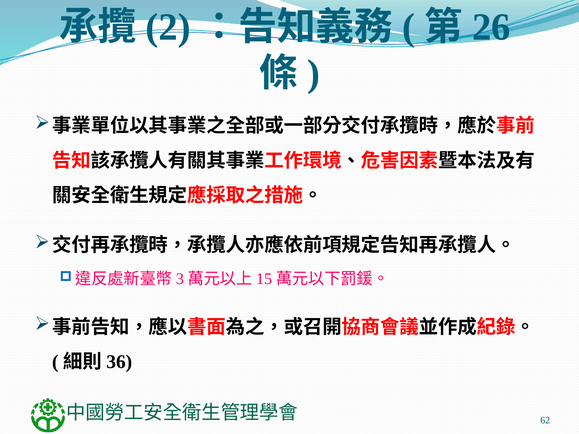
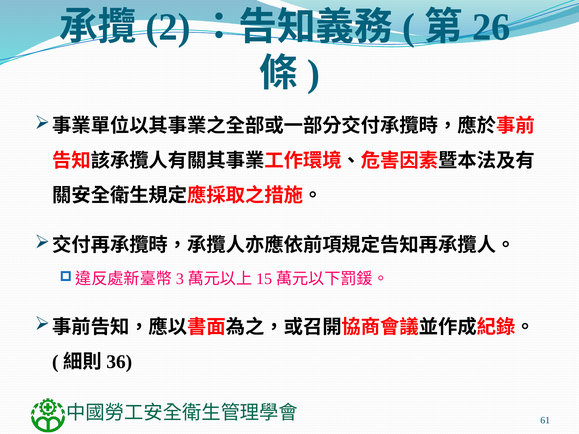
62: 62 -> 61
